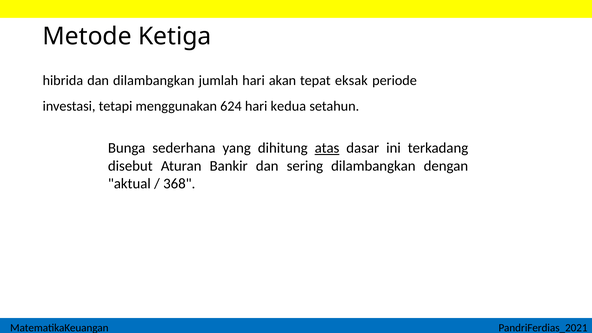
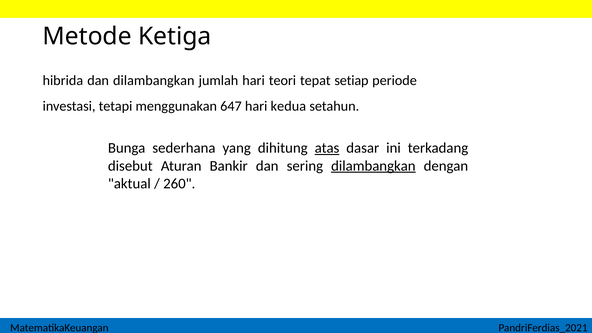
akan: akan -> teori
eksak: eksak -> setiap
624: 624 -> 647
dilambangkan at (373, 166) underline: none -> present
368: 368 -> 260
